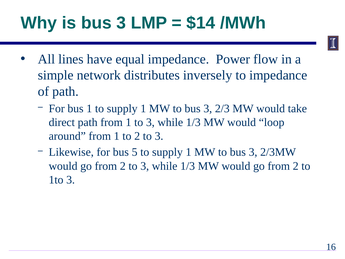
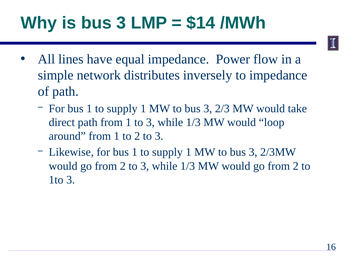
Likewise for bus 5: 5 -> 1
